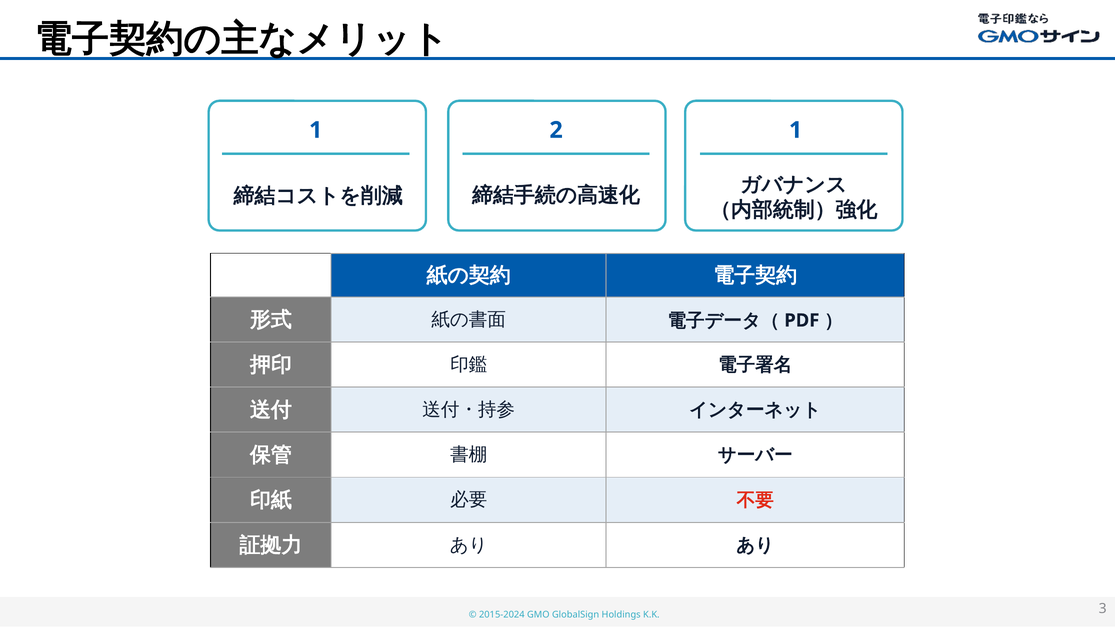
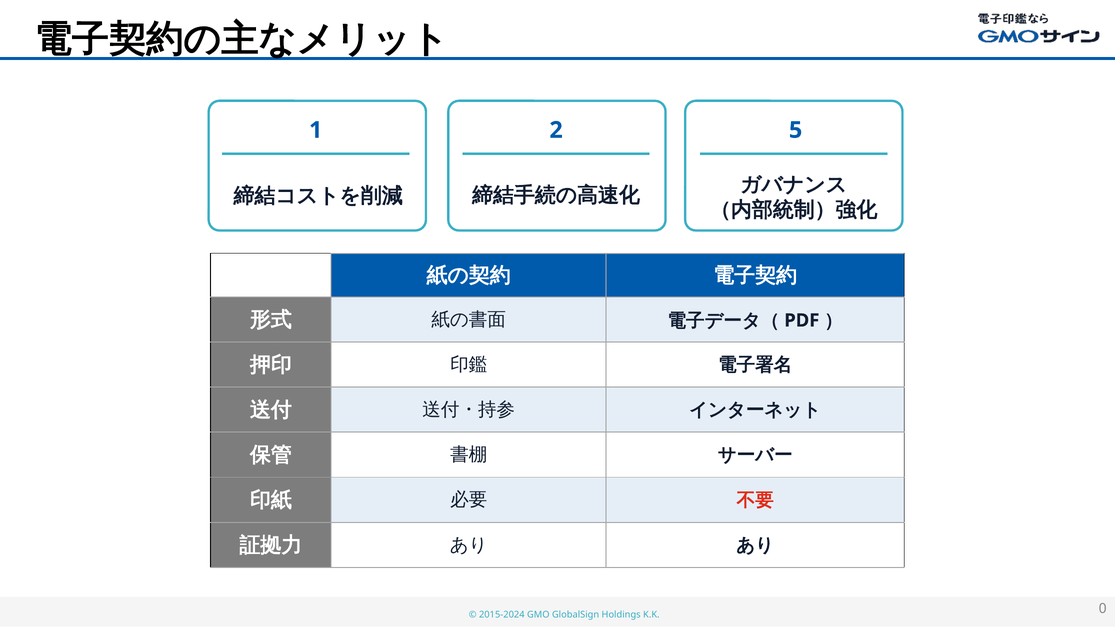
2 1: 1 -> 5
3: 3 -> 0
